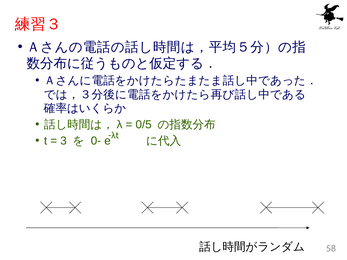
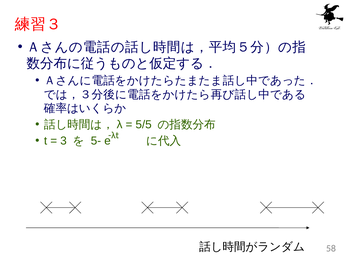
0/5: 0/5 -> 5/5
0-: 0- -> 5-
